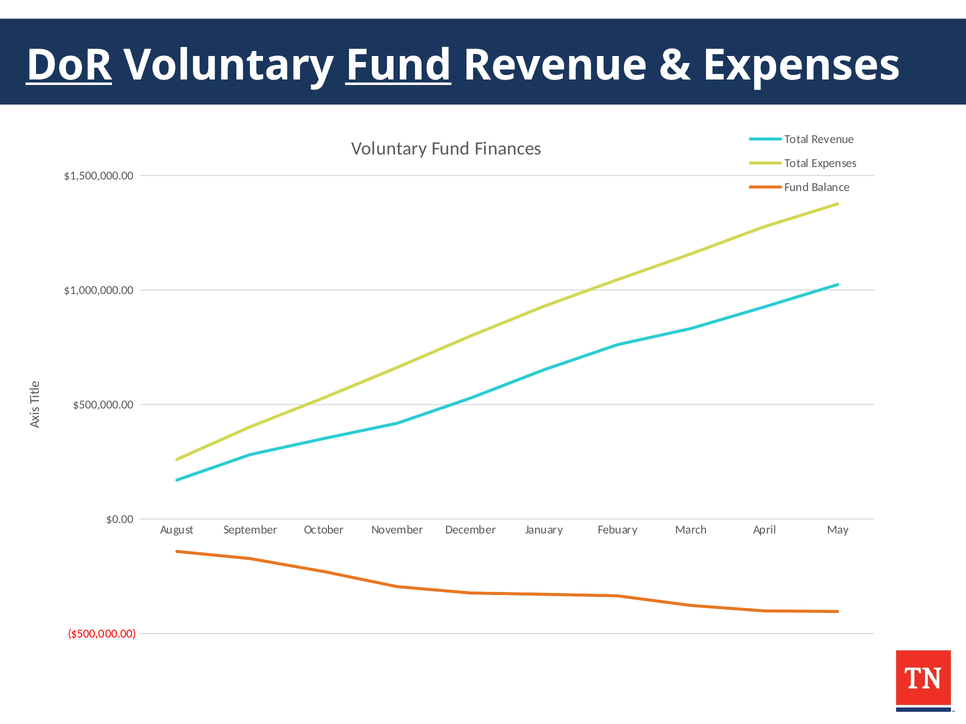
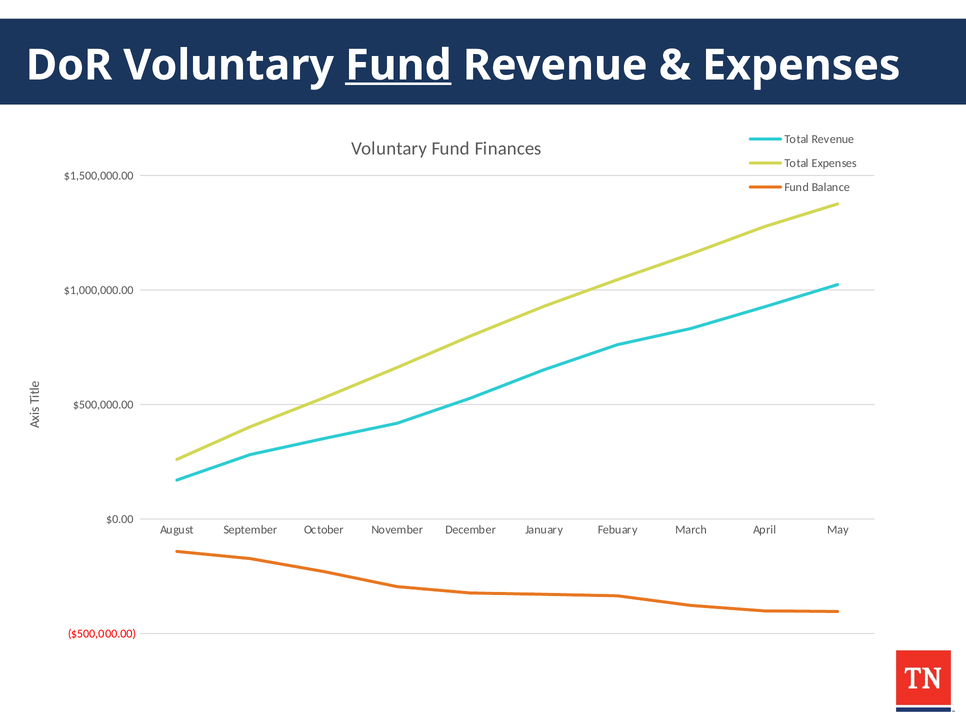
DoR underline: present -> none
